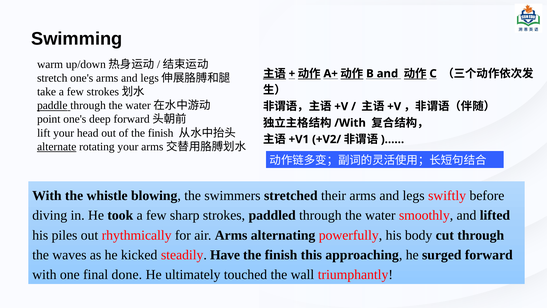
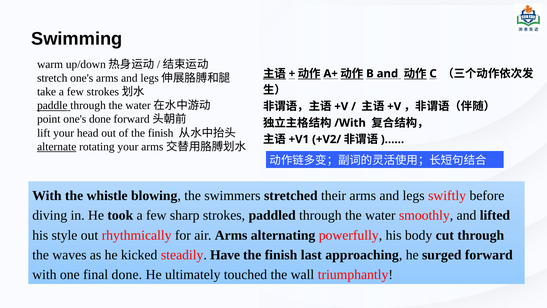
one's deep: deep -> done
piles: piles -> style
this: this -> last
